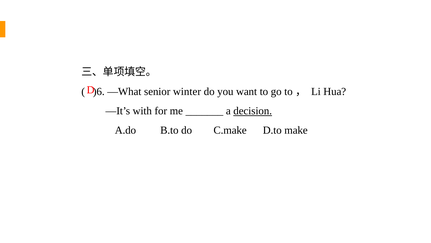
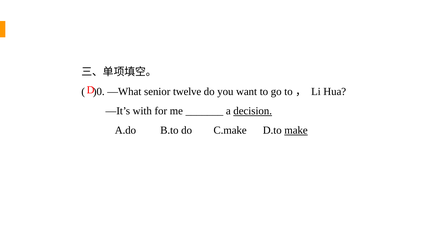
)6: )6 -> )0
winter: winter -> twelve
make underline: none -> present
